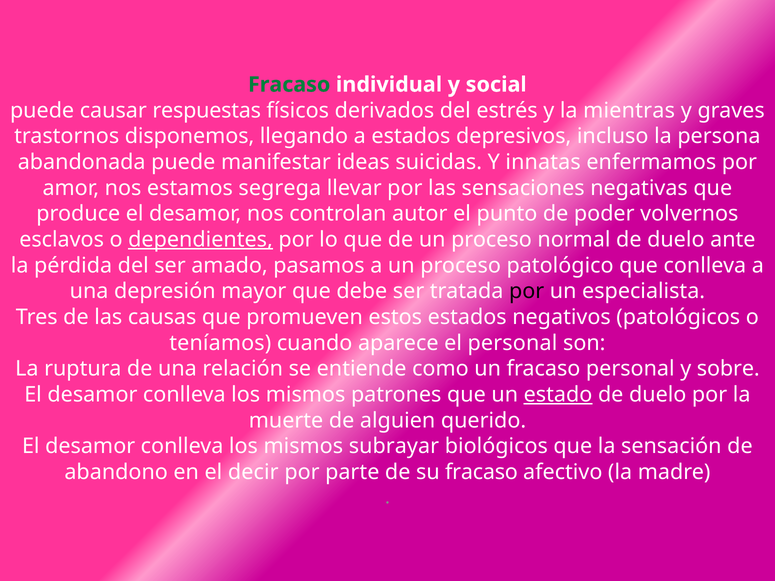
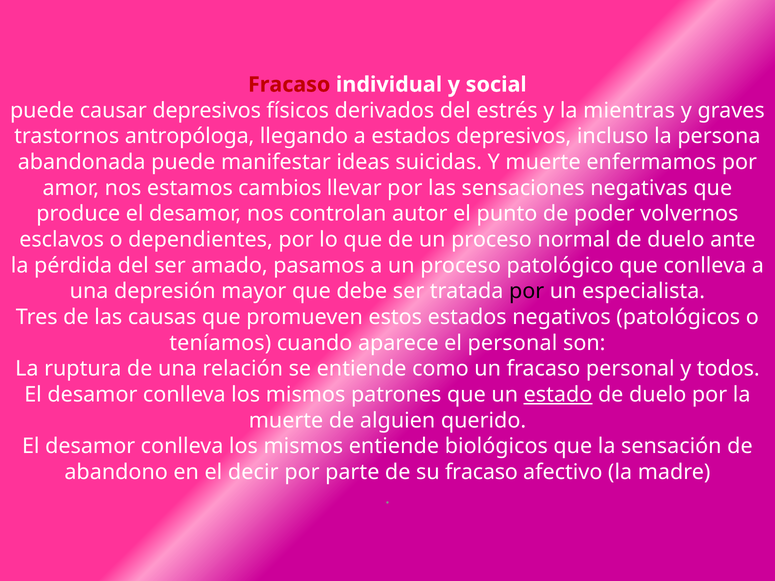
Fracaso at (289, 85) colour: green -> red
causar respuestas: respuestas -> depresivos
disponemos: disponemos -> antropóloga
Y innatas: innatas -> muerte
segrega: segrega -> cambios
dependientes underline: present -> none
sobre: sobre -> todos
mismos subrayar: subrayar -> entiende
